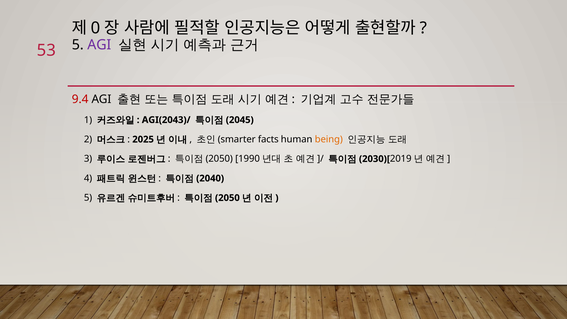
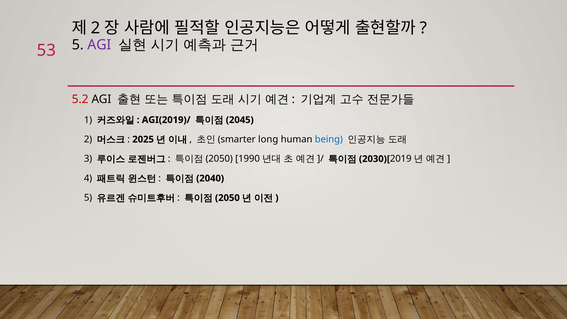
0 at (96, 28): 0 -> 2
9.4: 9.4 -> 5.2
AGI(2043)/: AGI(2043)/ -> AGI(2019)/
facts: facts -> long
being colour: orange -> blue
